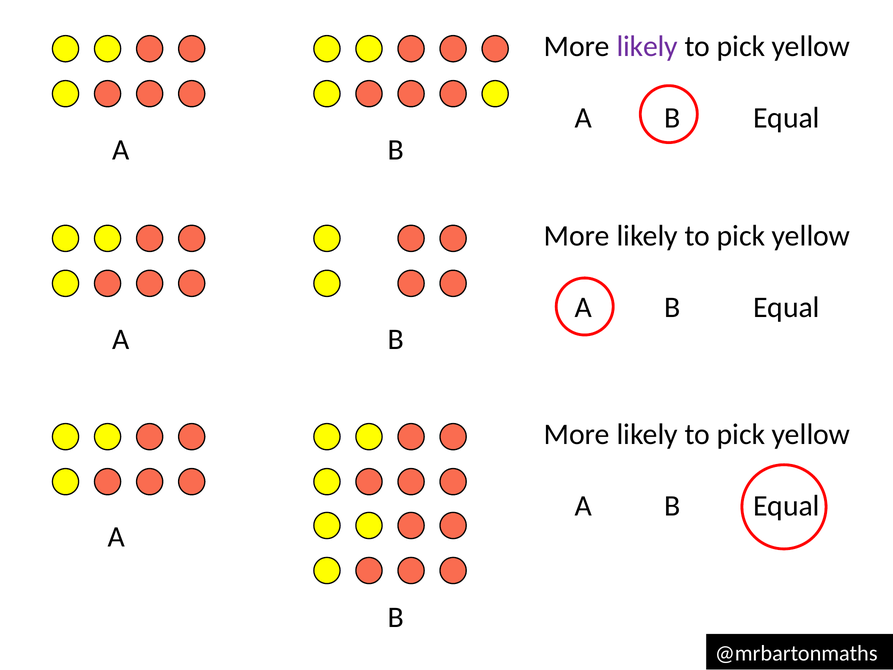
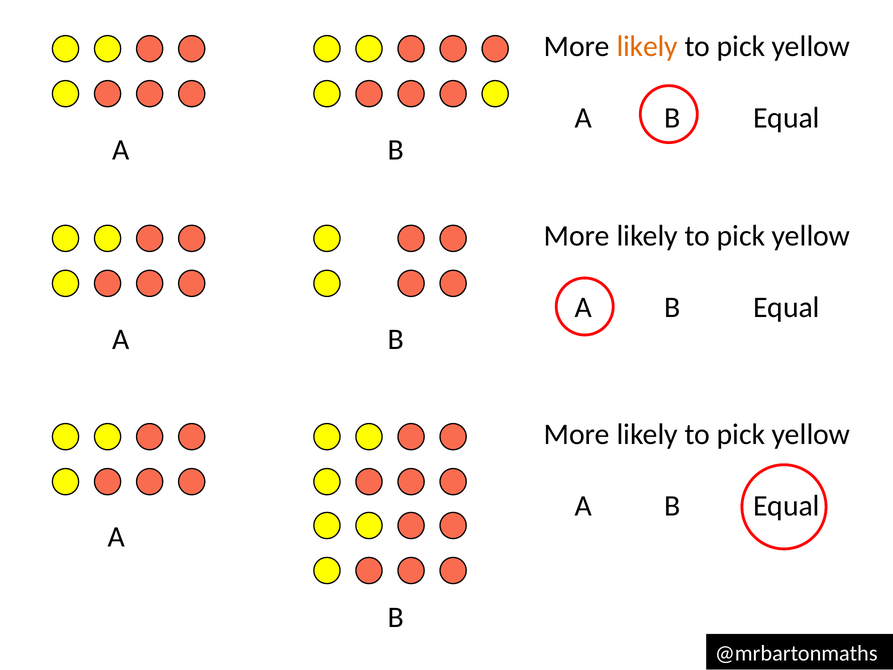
likely at (647, 46) colour: purple -> orange
